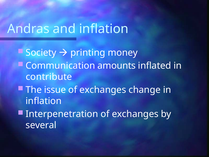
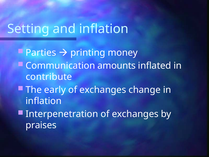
Andras: Andras -> Setting
Society: Society -> Parties
issue: issue -> early
several: several -> praises
